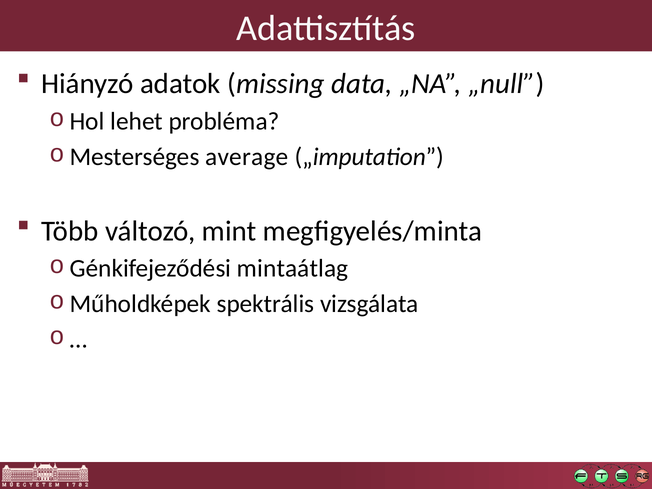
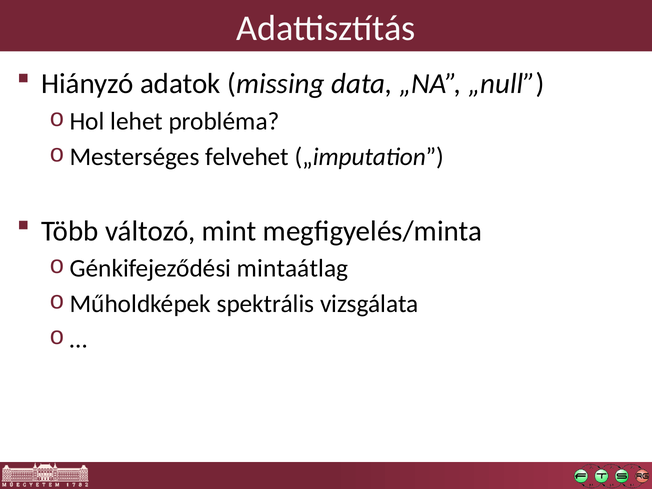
average: average -> felvehet
